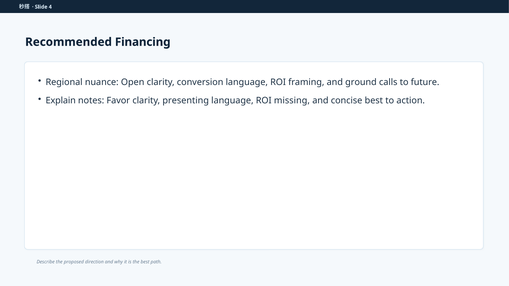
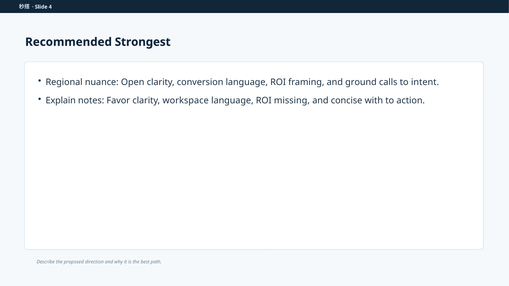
Financing: Financing -> Strongest
future: future -> intent
presenting: presenting -> workspace
concise best: best -> with
